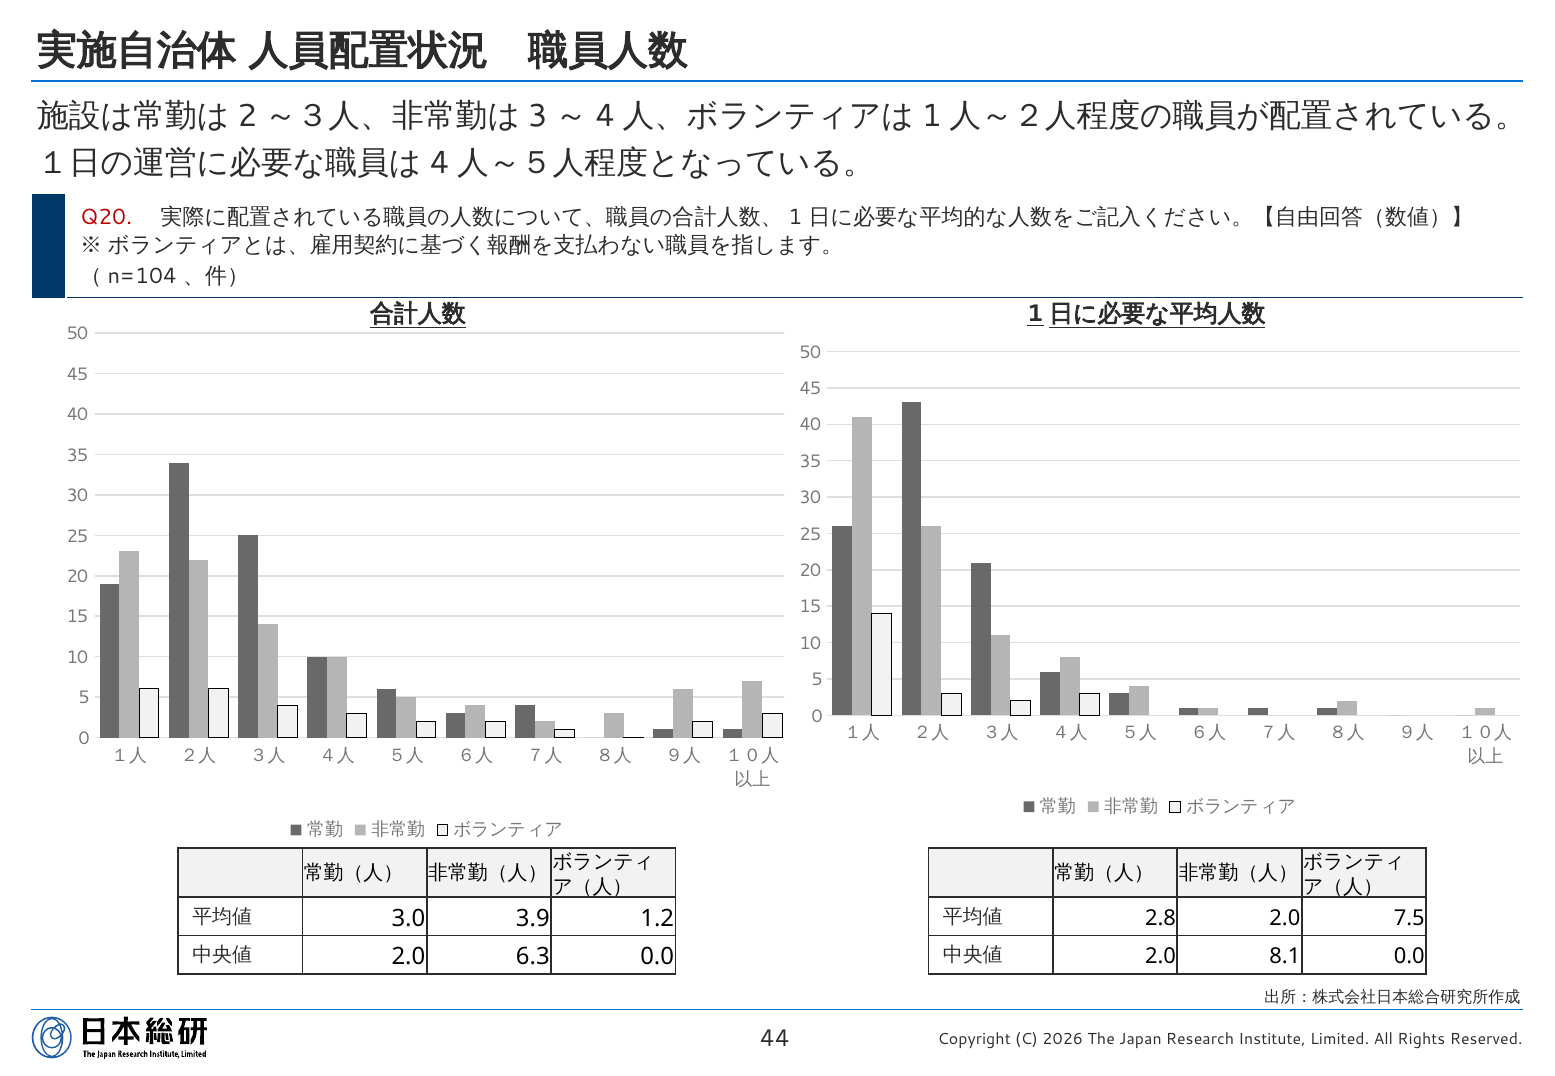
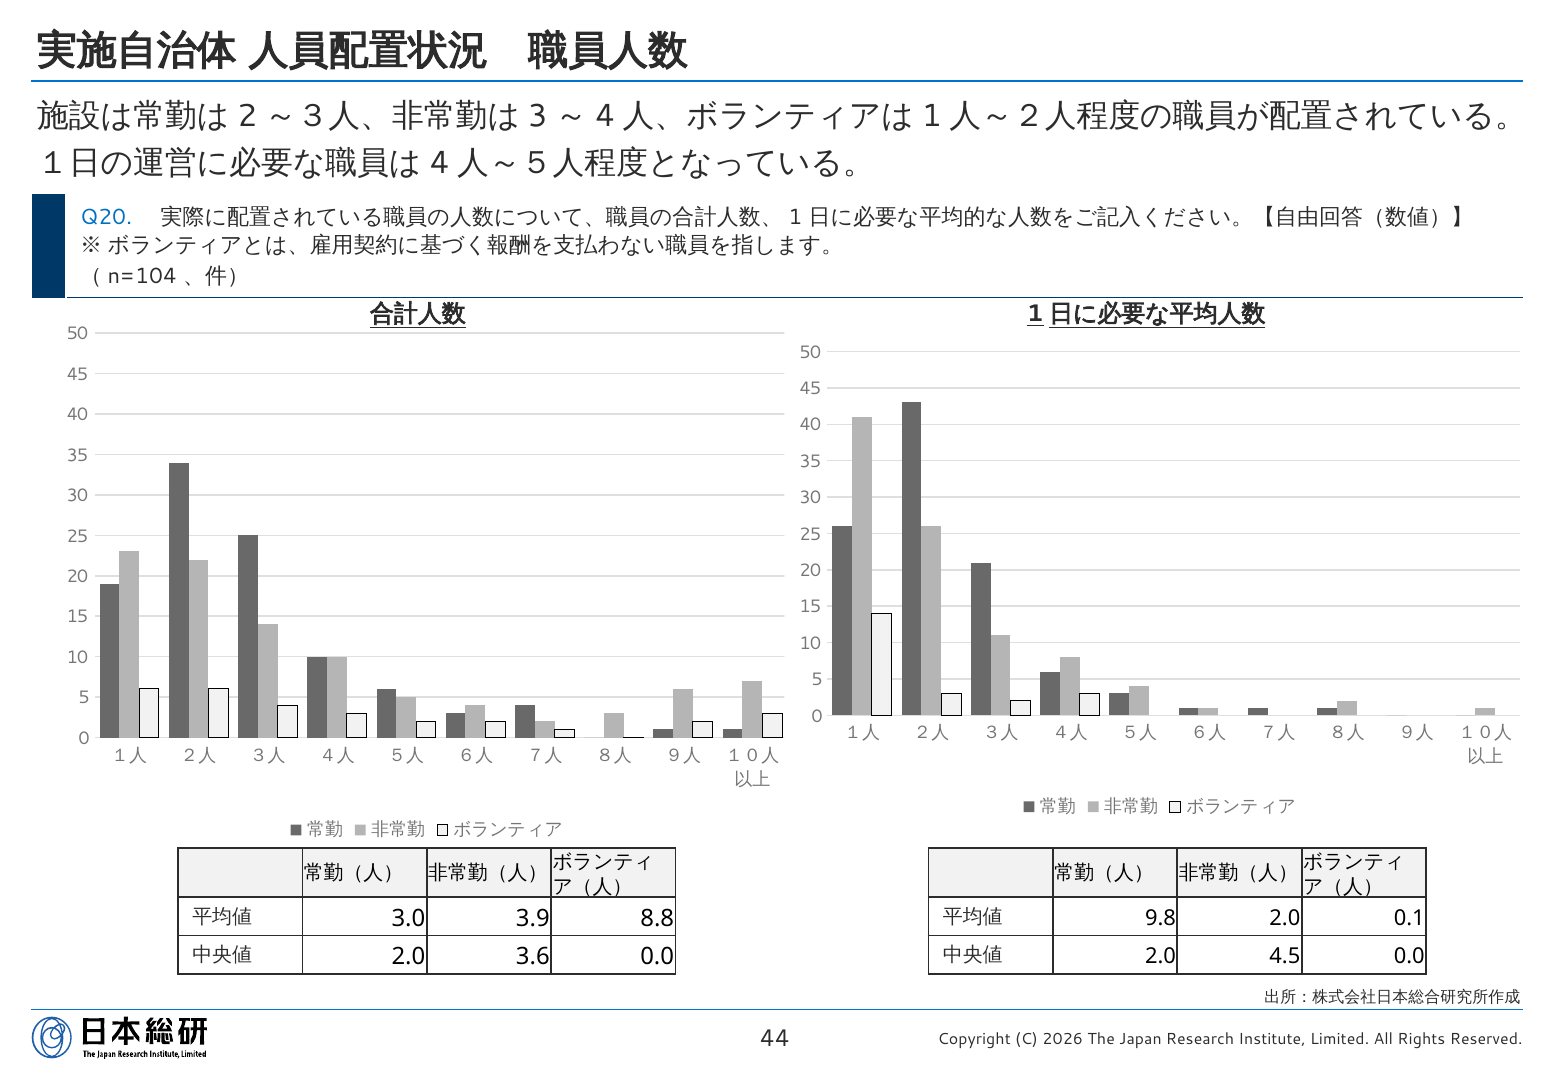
Q20 colour: red -> blue
1.2: 1.2 -> 8.8
2.8: 2.8 -> 9.8
7.5: 7.5 -> 0.1
6.3: 6.3 -> 3.6
8.1: 8.1 -> 4.5
